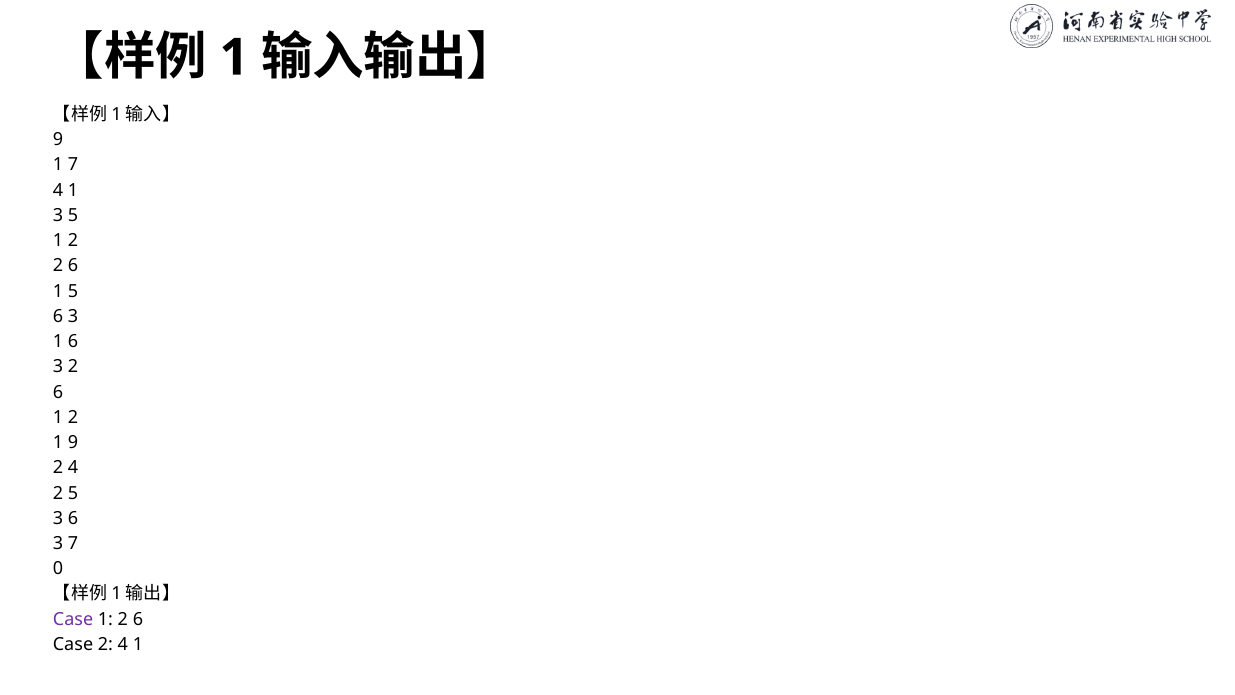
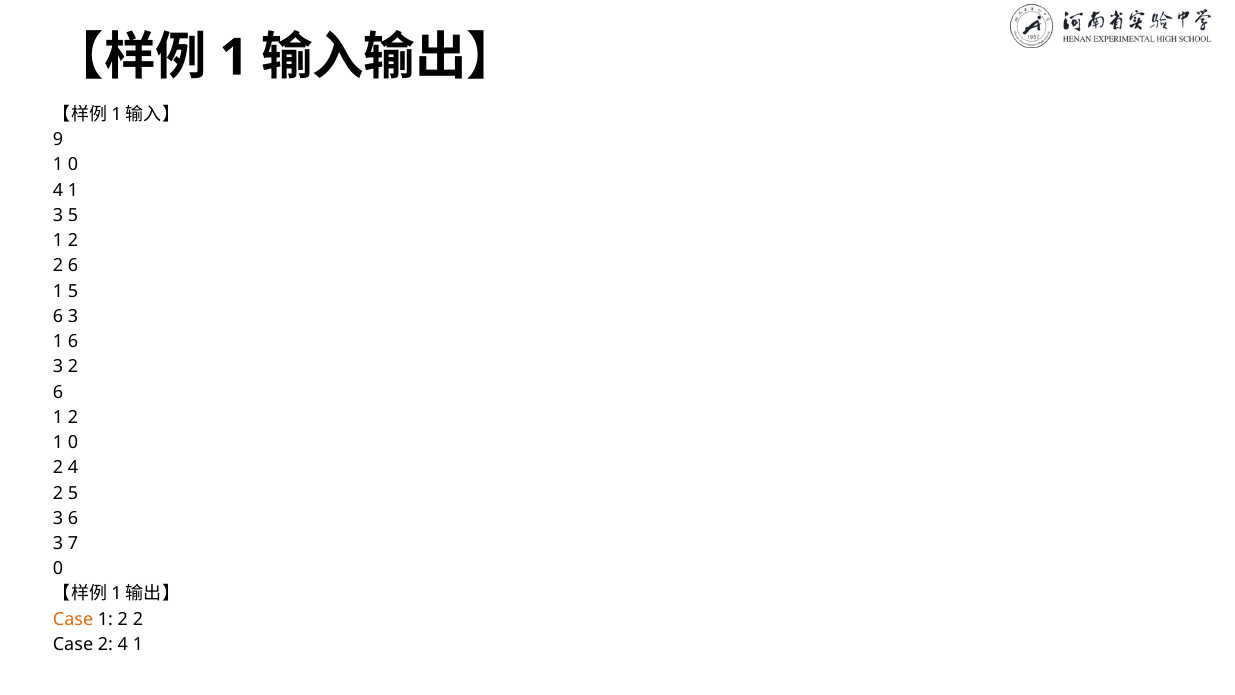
7 at (73, 165): 7 -> 0
9 at (73, 442): 9 -> 0
Case at (73, 619) colour: purple -> orange
6 at (138, 619): 6 -> 2
